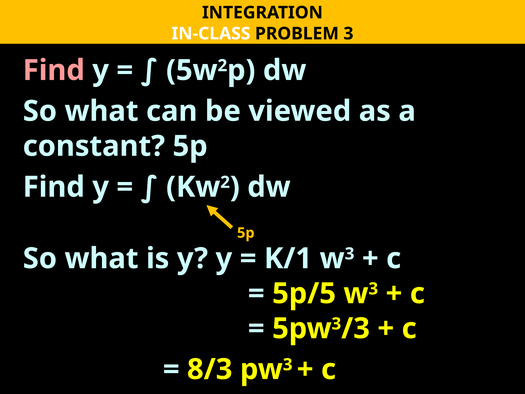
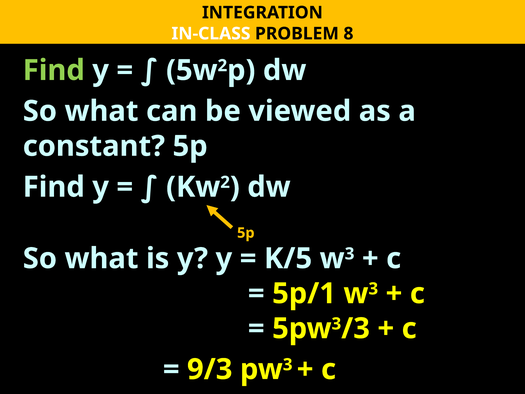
PROBLEM 3: 3 -> 8
Find at (54, 70) colour: pink -> light green
K/1: K/1 -> K/5
5p/5: 5p/5 -> 5p/1
8/3: 8/3 -> 9/3
